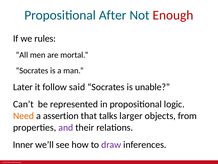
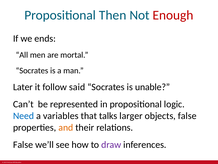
After: After -> Then
rules: rules -> ends
Need colour: orange -> blue
assertion: assertion -> variables
objects from: from -> false
and colour: purple -> orange
Inner at (23, 144): Inner -> False
